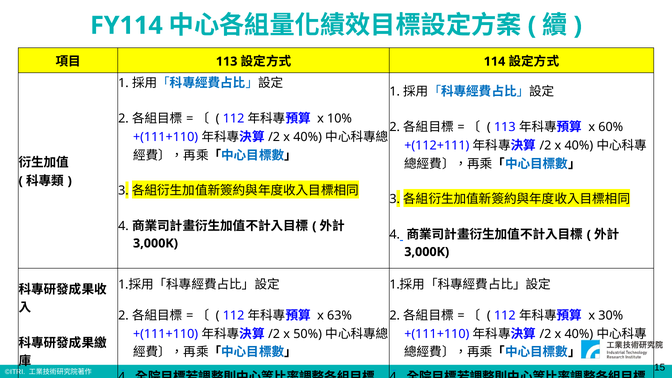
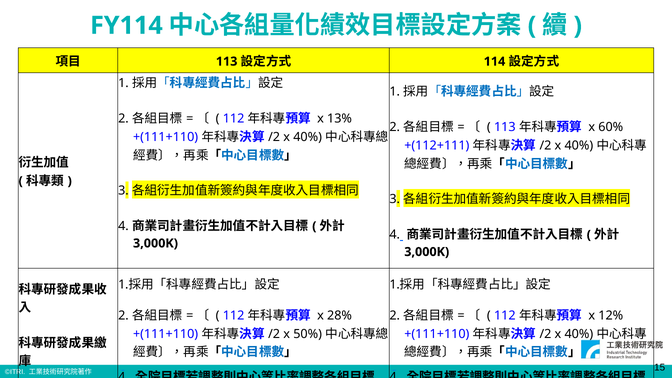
10%: 10% -> 13%
63%: 63% -> 28%
30%: 30% -> 12%
